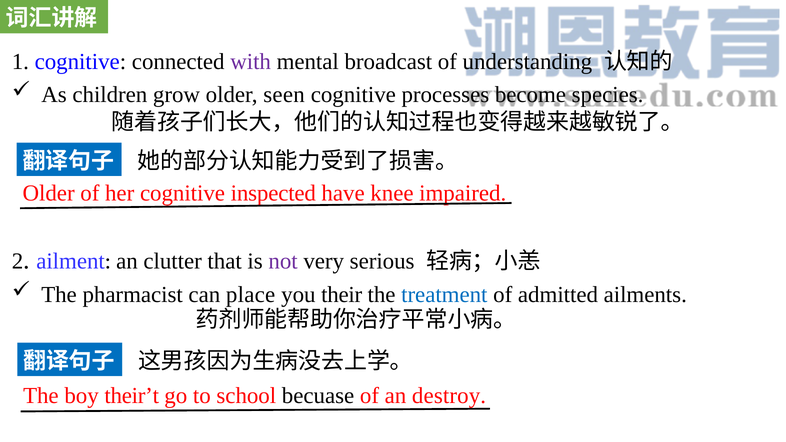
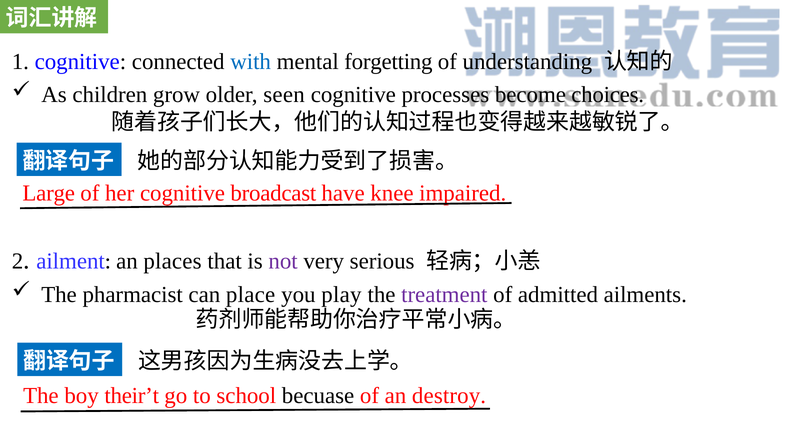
with colour: purple -> blue
broadcast: broadcast -> forgetting
species: species -> choices
Older at (49, 193): Older -> Large
inspected: inspected -> broadcast
clutter: clutter -> places
their: their -> play
treatment colour: blue -> purple
